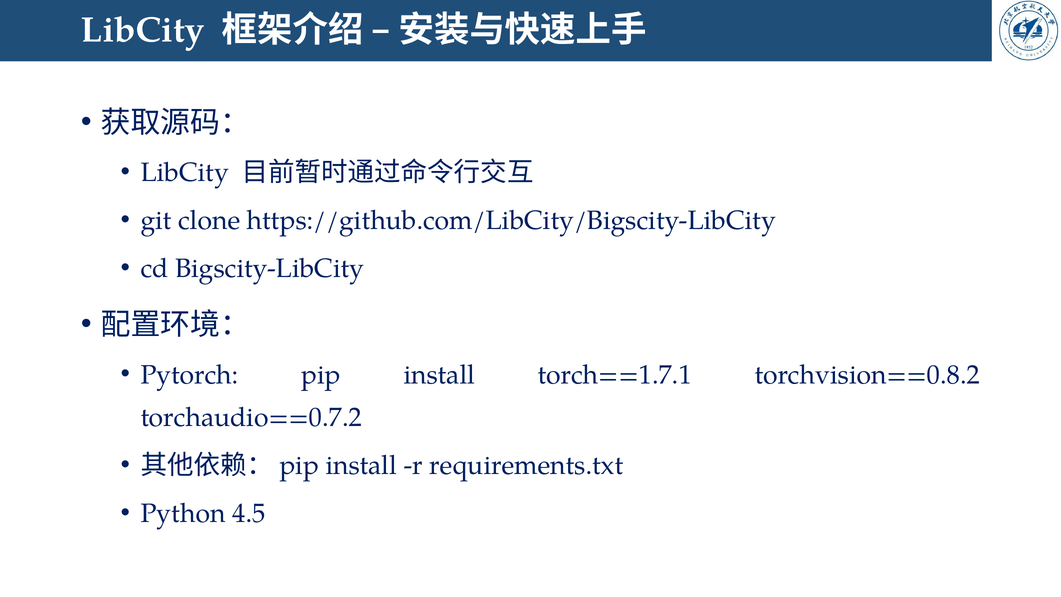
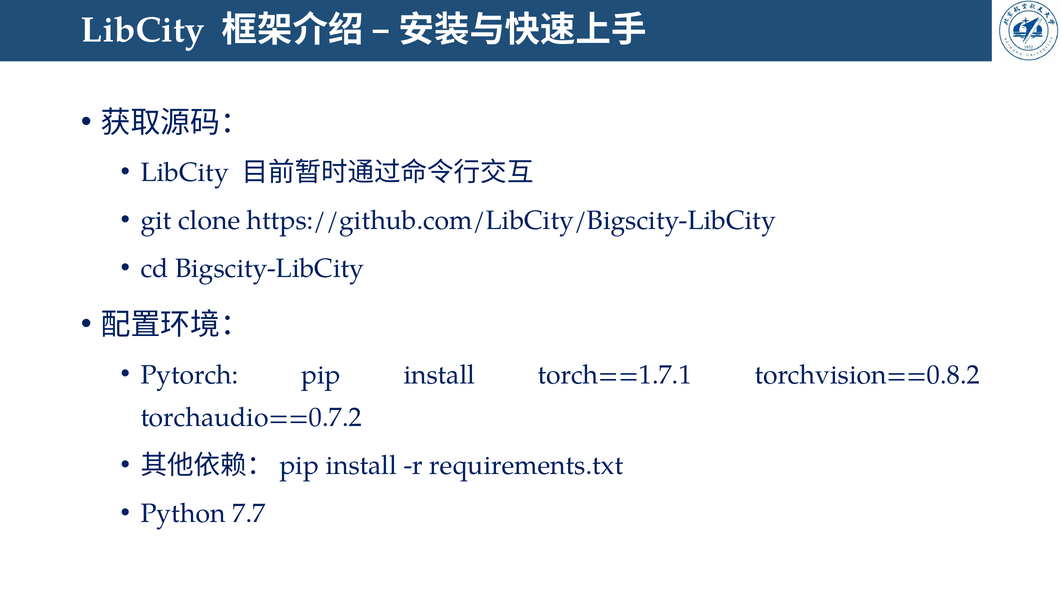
4.5: 4.5 -> 7.7
